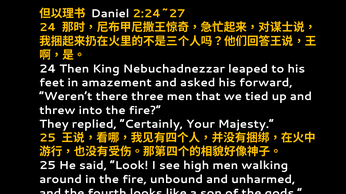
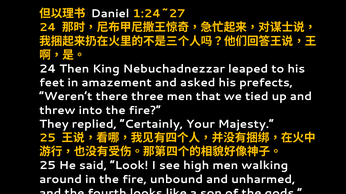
2:24~27: 2:24~27 -> 1:24~27
forward: forward -> prefects
